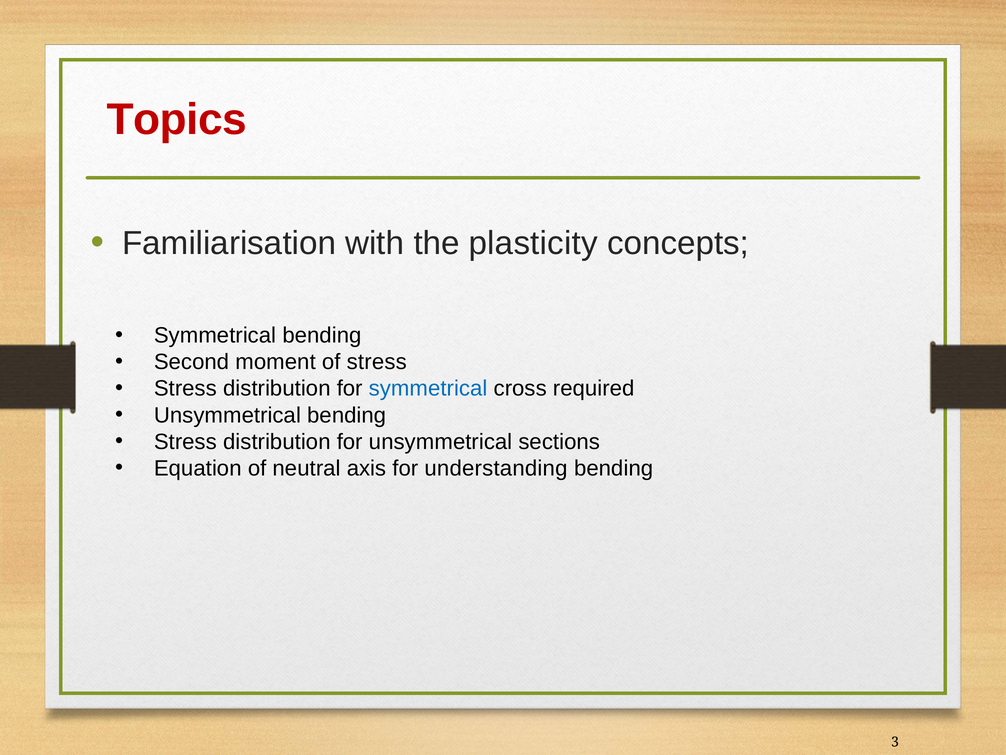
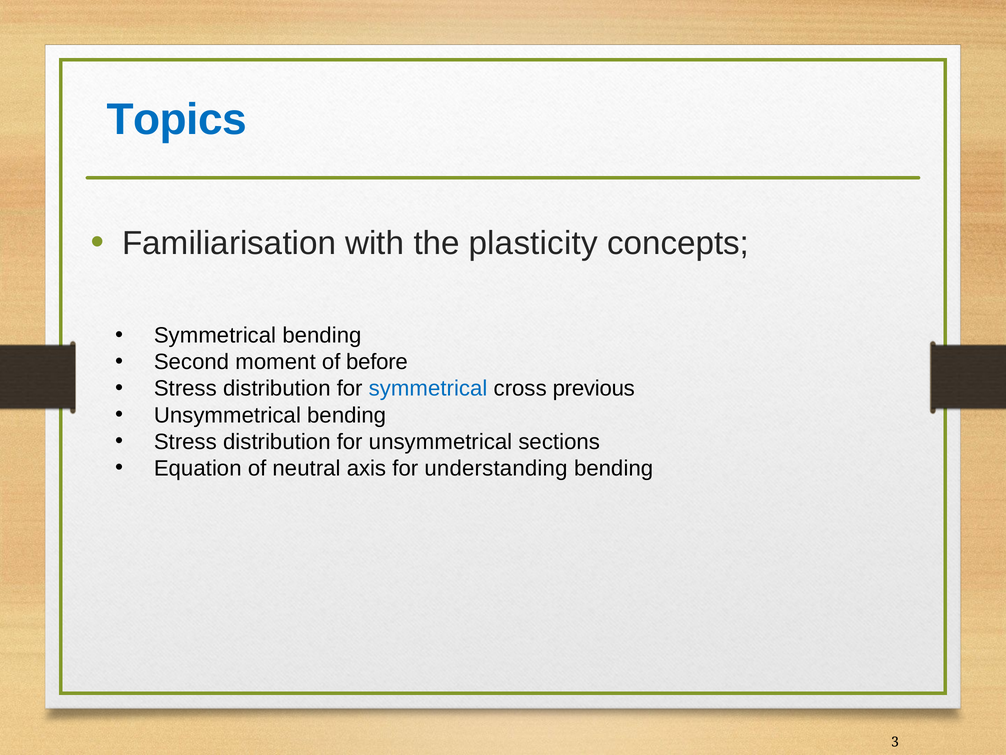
Topics colour: red -> blue
of stress: stress -> before
required: required -> previous
